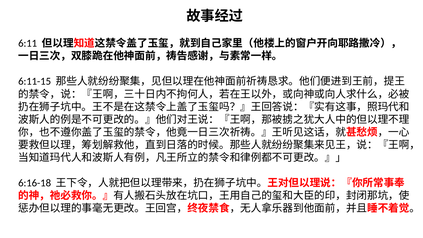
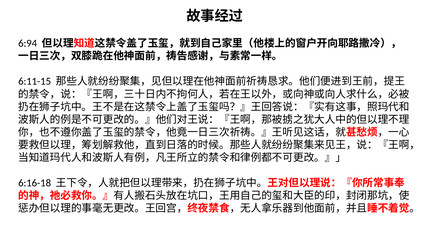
6:11: 6:11 -> 6:94
